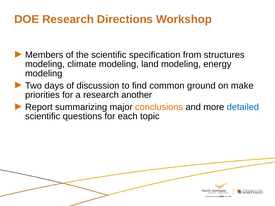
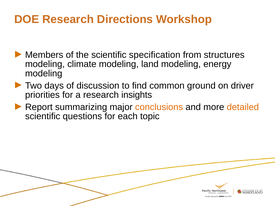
make: make -> driver
another: another -> insights
detailed colour: blue -> orange
